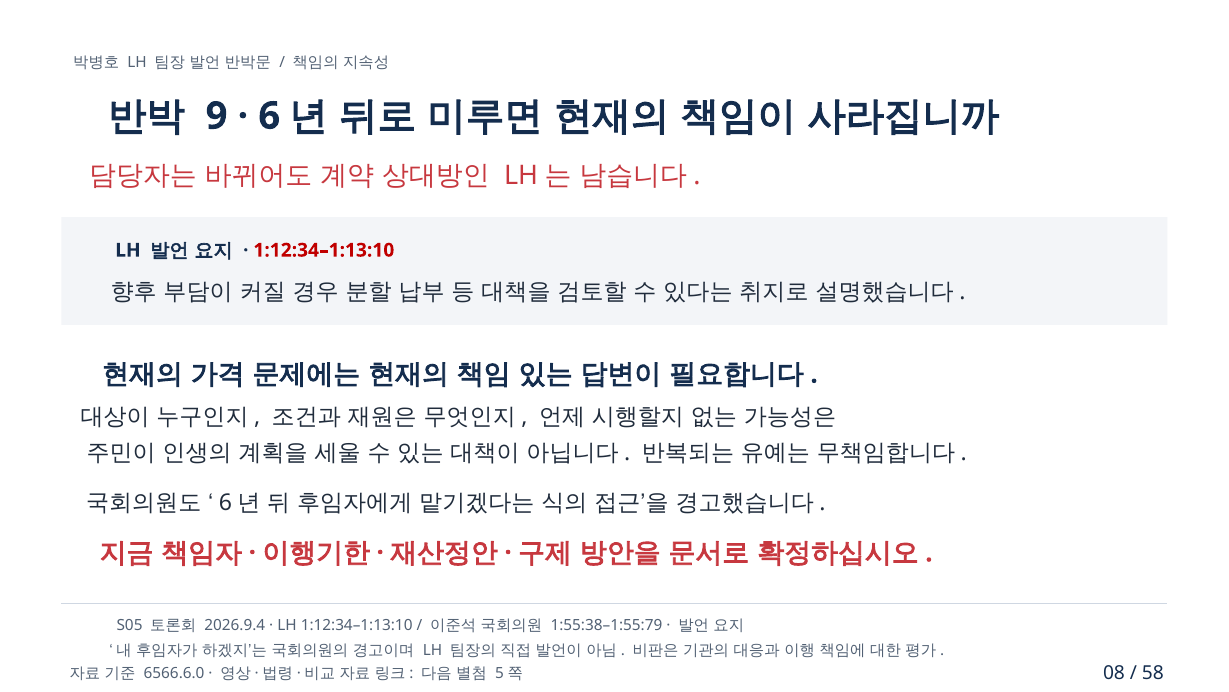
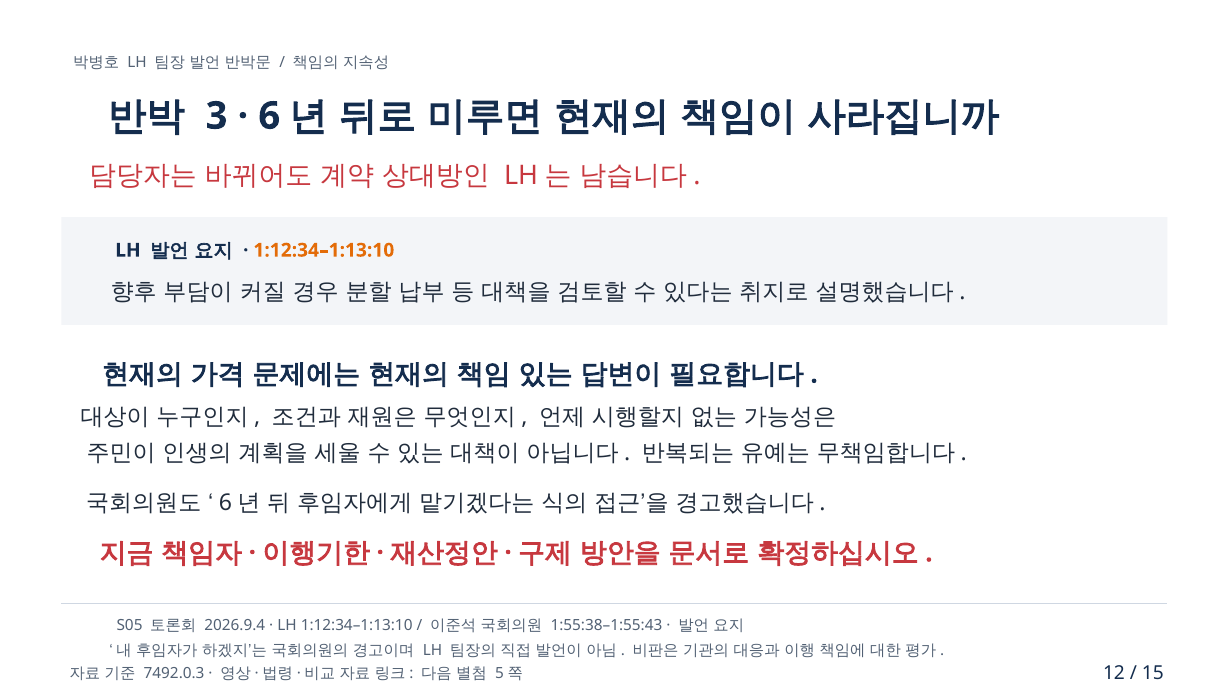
9: 9 -> 3
1:12:34–1:13:10 at (324, 250) colour: red -> orange
1:55:38–1:55:79: 1:55:38–1:55:79 -> 1:55:38–1:55:43
6566.6.0: 6566.6.0 -> 7492.0.3
08: 08 -> 12
58: 58 -> 15
